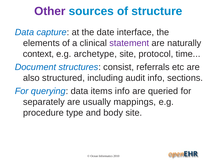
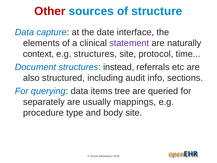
Other colour: purple -> red
e.g archetype: archetype -> structures
consist: consist -> instead
items info: info -> tree
